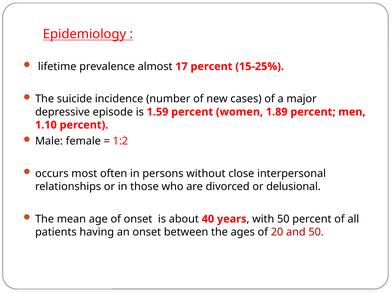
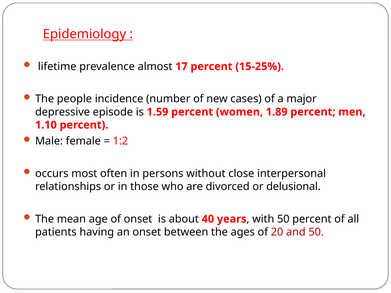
suicide: suicide -> people
